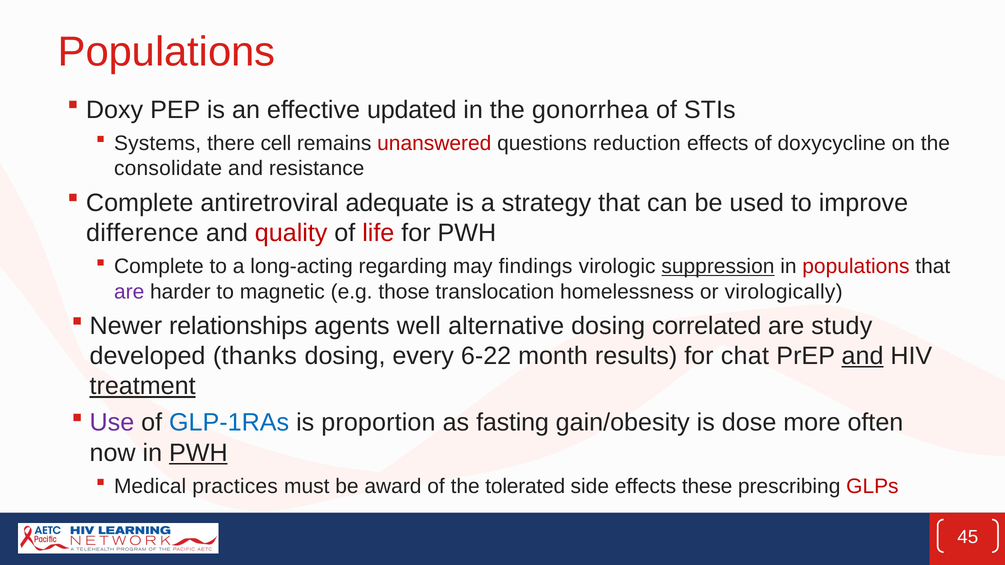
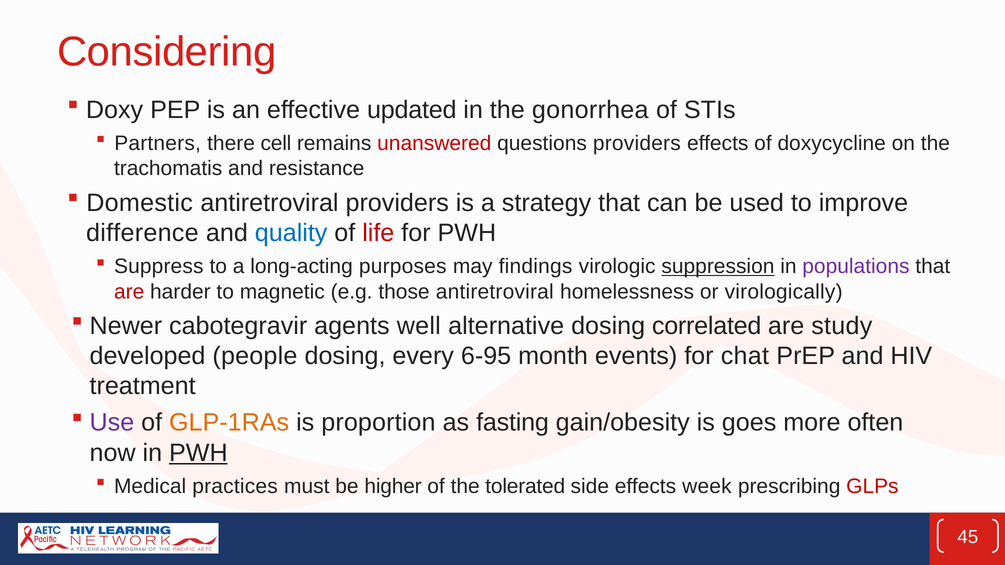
Populations at (167, 52): Populations -> Considering
Systems: Systems -> Partners
questions reduction: reduction -> providers
consolidate: consolidate -> trachomatis
Complete at (140, 203): Complete -> Domestic
antiretroviral adequate: adequate -> providers
quality colour: red -> blue
Complete at (159, 267): Complete -> Suppress
regarding: regarding -> purposes
populations at (856, 267) colour: red -> purple
are at (129, 292) colour: purple -> red
those translocation: translocation -> antiretroviral
relationships: relationships -> cabotegravir
thanks: thanks -> people
6-22: 6-22 -> 6-95
results: results -> events
and at (863, 356) underline: present -> none
treatment underline: present -> none
GLP-1RAs colour: blue -> orange
dose: dose -> goes
award: award -> higher
these: these -> week
